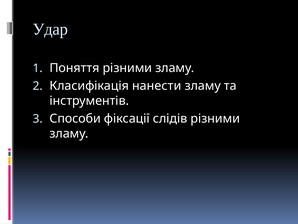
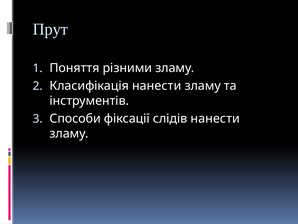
Удар: Удар -> Прут
слідів різними: різними -> нанести
